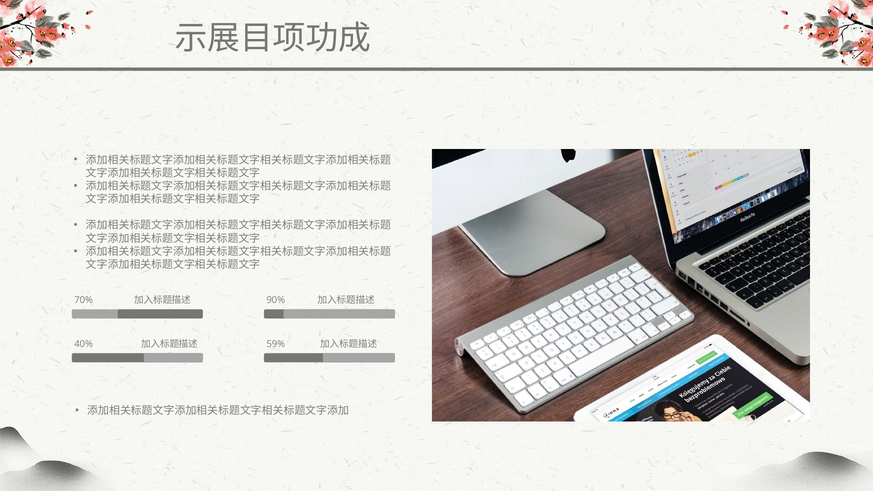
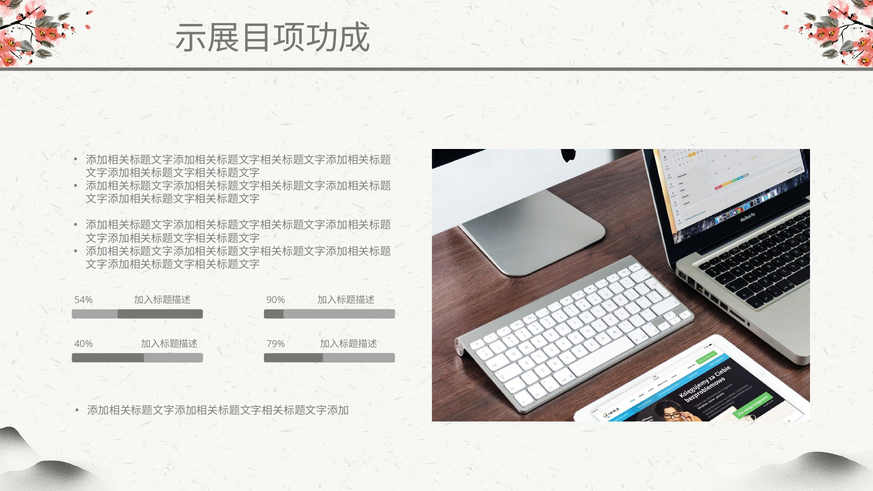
70%: 70% -> 54%
59%: 59% -> 79%
